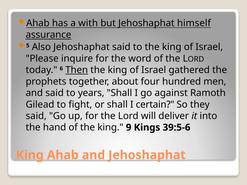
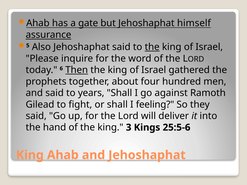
with: with -> gate
the at (152, 47) underline: none -> present
certain: certain -> feeling
9: 9 -> 3
39:5-6: 39:5-6 -> 25:5-6
